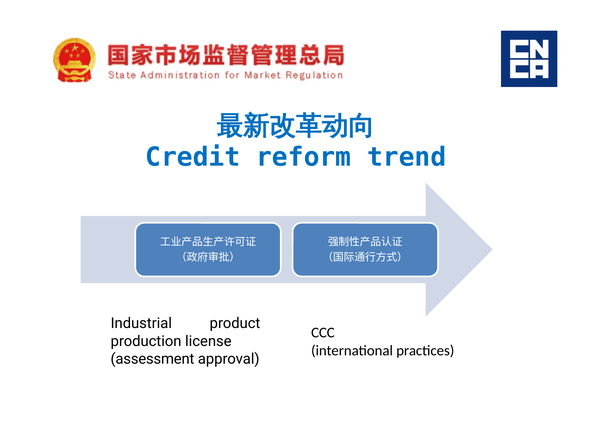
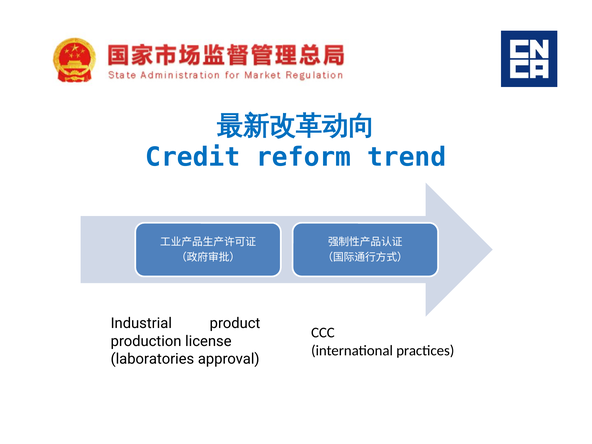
assessment: assessment -> laboratories
